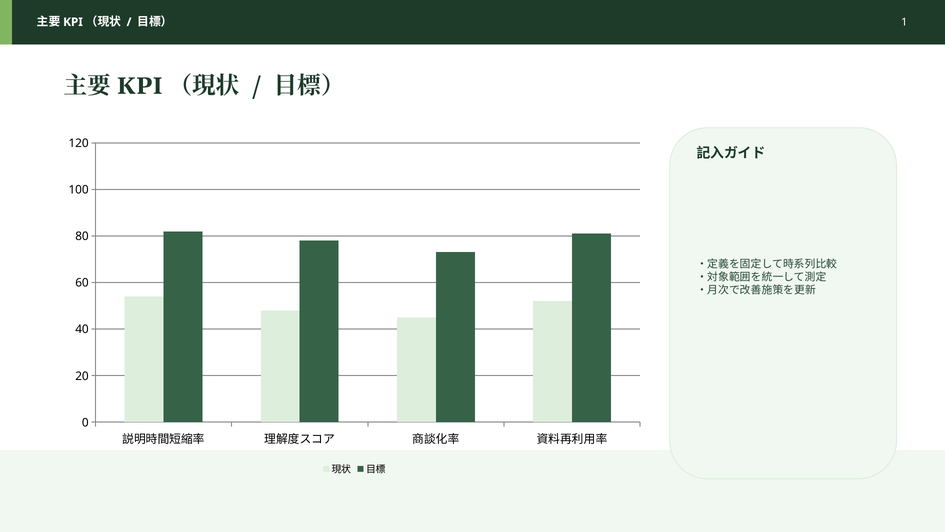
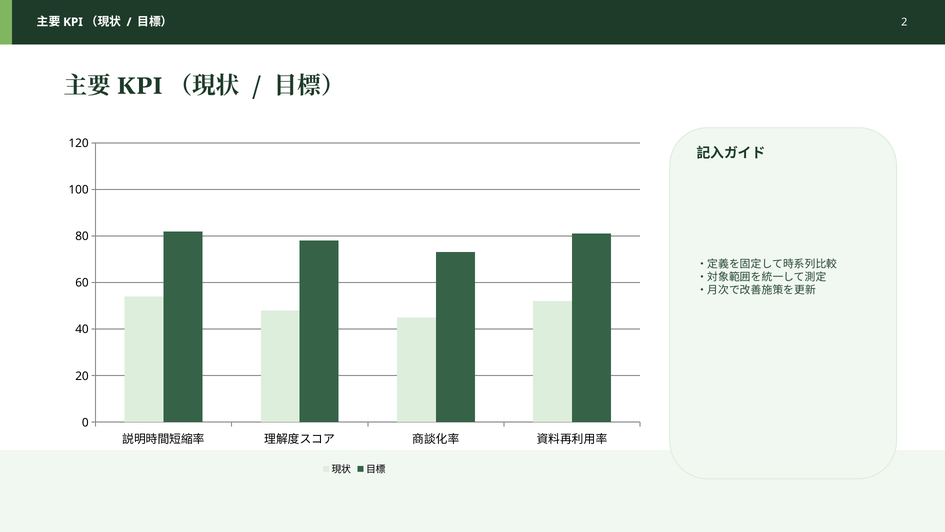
1: 1 -> 2
